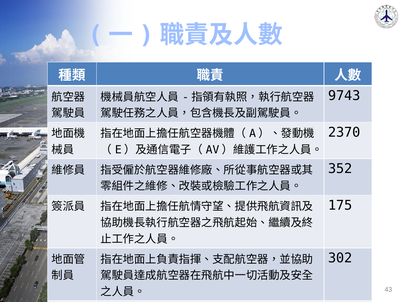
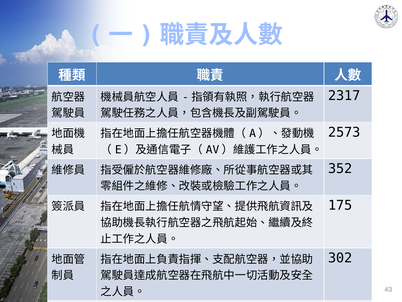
9743: 9743 -> 2317
2370: 2370 -> 2573
